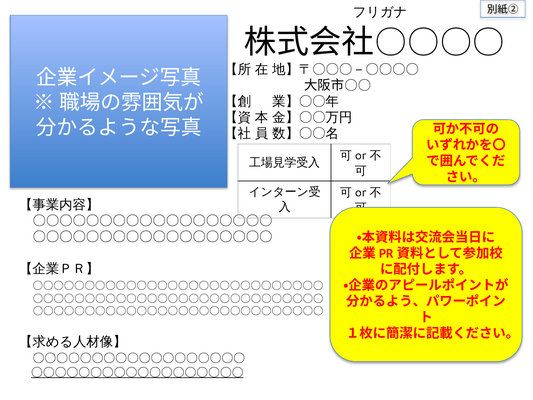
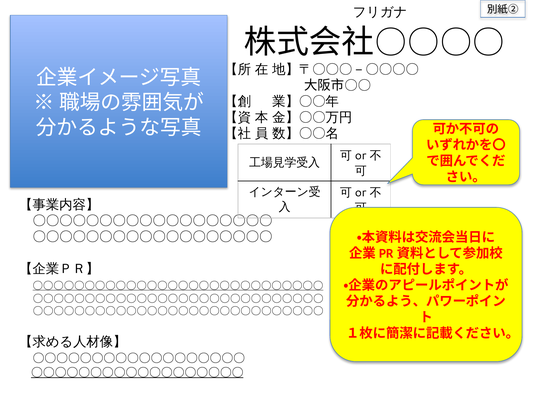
〇〇〇〇〇〇〇〇〇〇〇〇〇〇〇〇〇〇〇〇〇〇〇〇〇〇〇〇 at (178, 286) underline: none -> present
